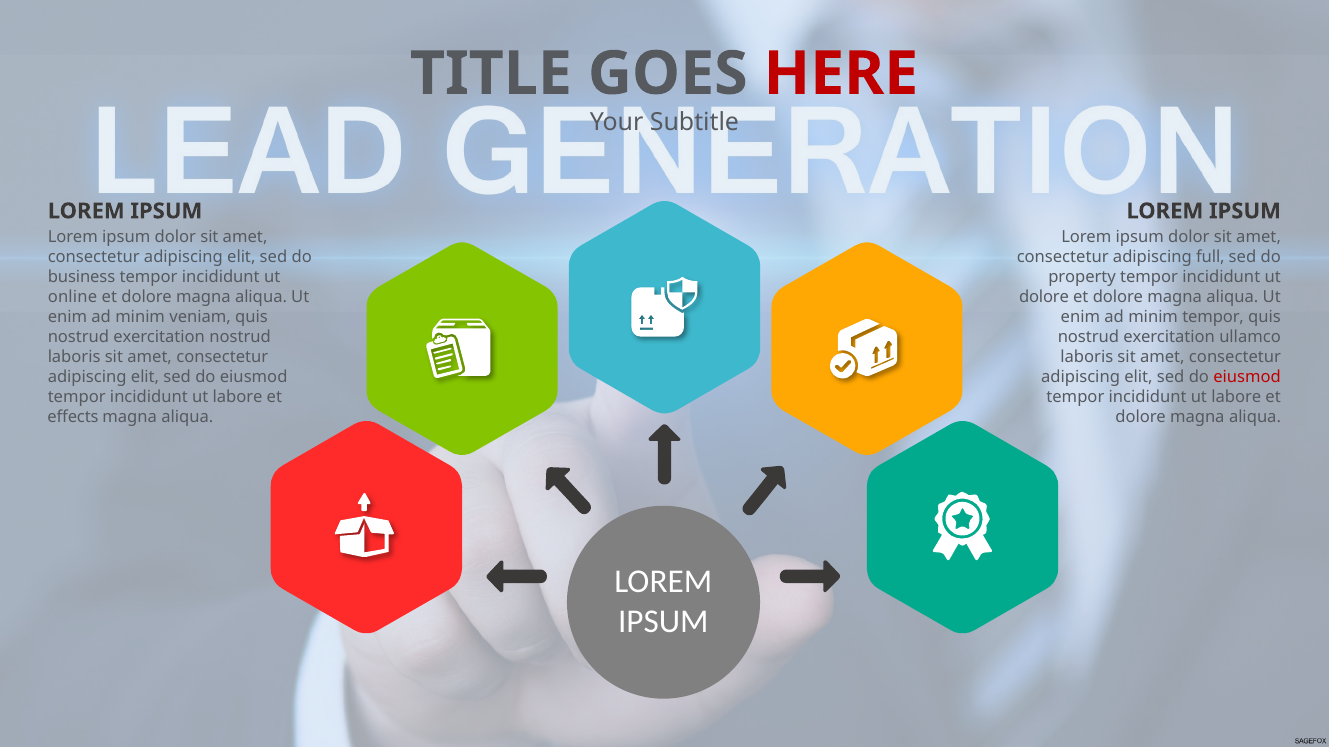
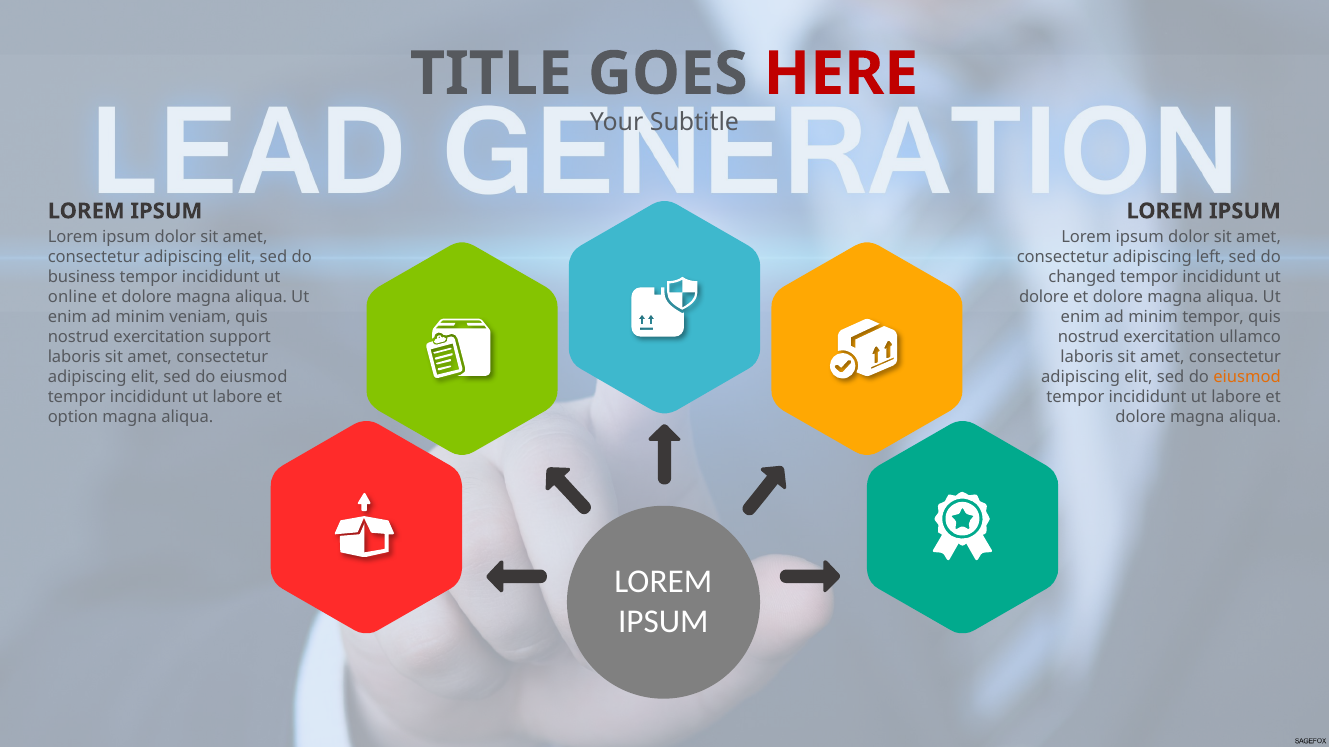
full: full -> left
property: property -> changed
exercitation nostrud: nostrud -> support
eiusmod at (1247, 377) colour: red -> orange
effects: effects -> option
